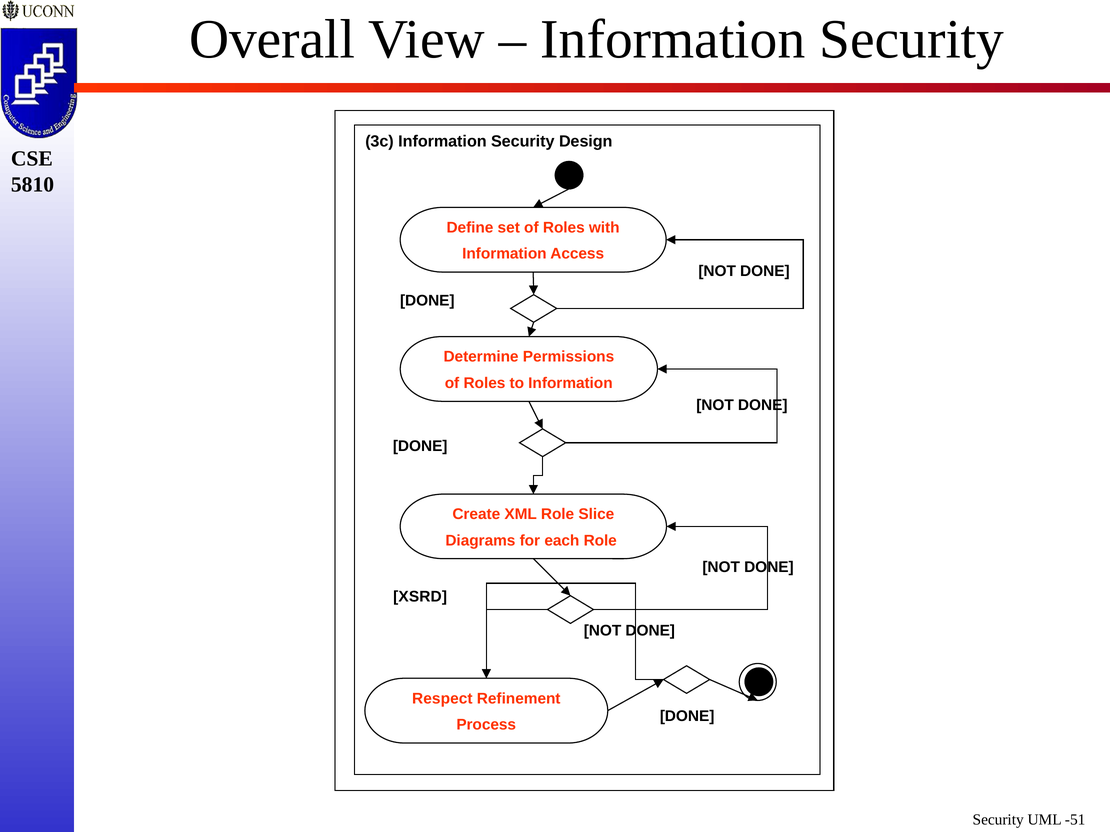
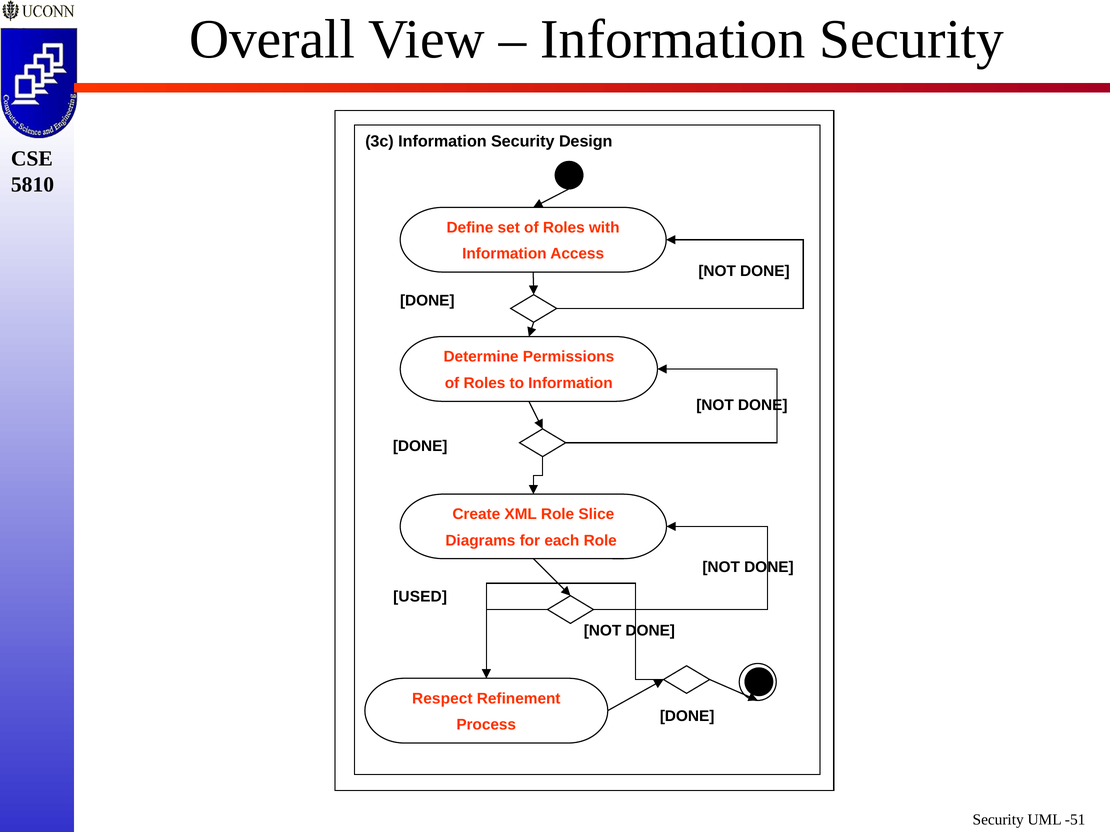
XSRD: XSRD -> USED
